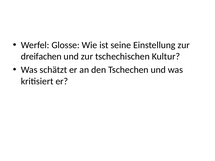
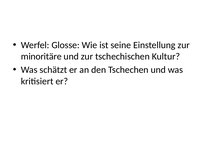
dreifachen: dreifachen -> minoritäre
